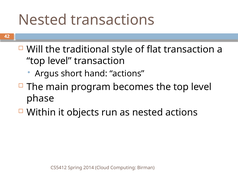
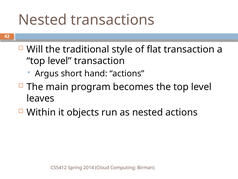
phase: phase -> leaves
